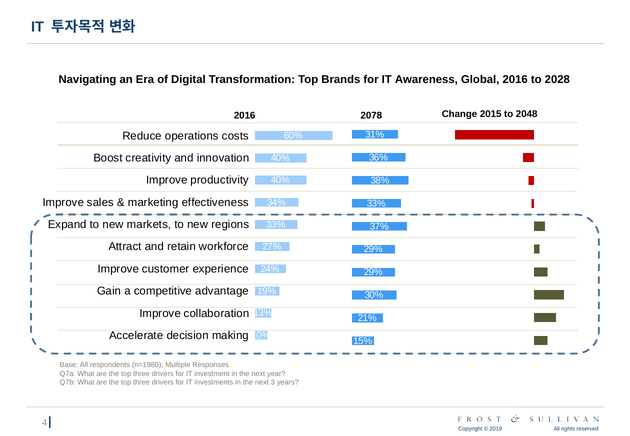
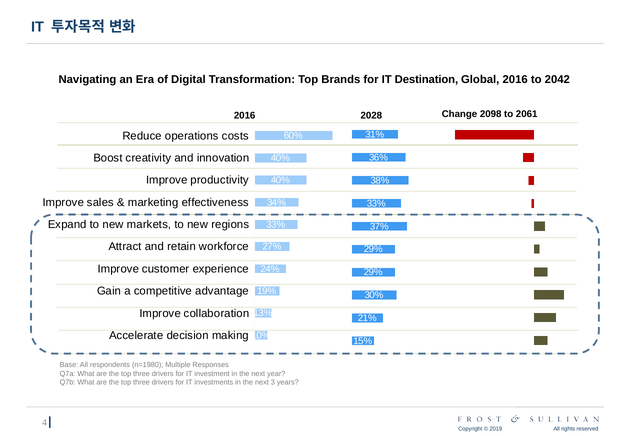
Awareness: Awareness -> Destination
2028: 2028 -> 2042
2015: 2015 -> 2098
2048: 2048 -> 2061
2078: 2078 -> 2028
